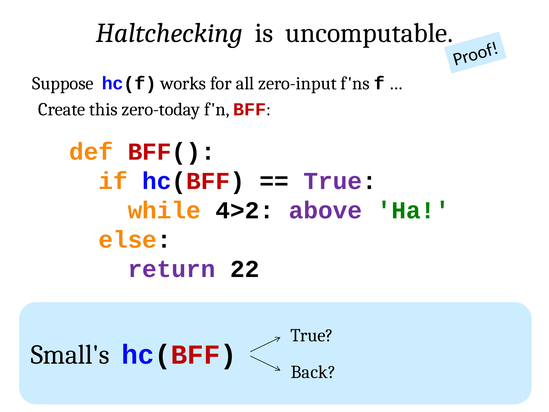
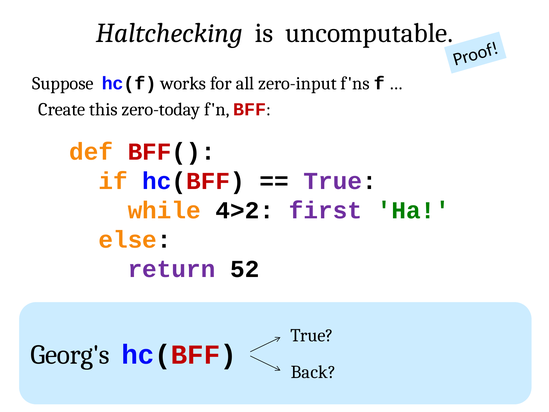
above: above -> first
22: 22 -> 52
Small's: Small's -> Georg's
